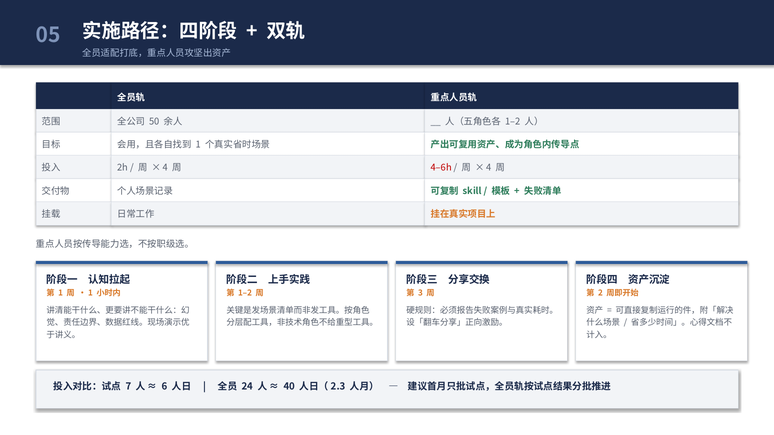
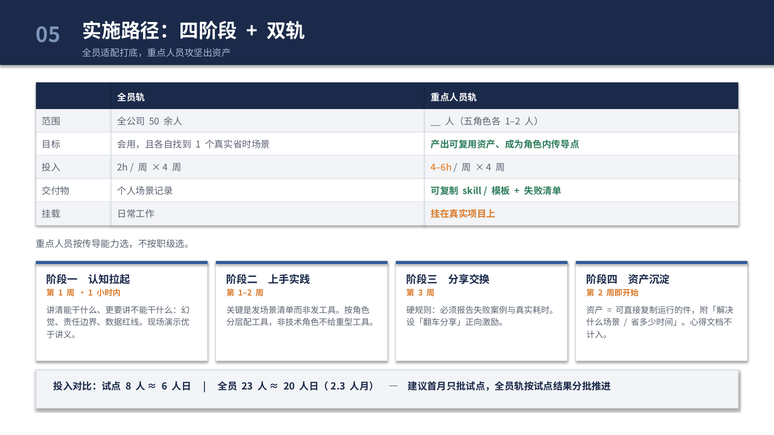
4–6h colour: red -> orange
7: 7 -> 8
24: 24 -> 23
40: 40 -> 20
